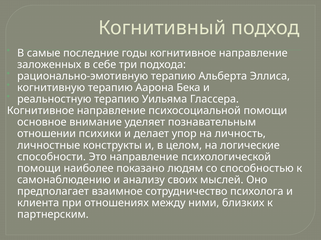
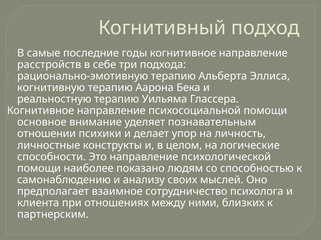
заложенных: заложенных -> расстройств
